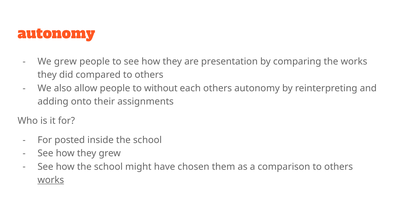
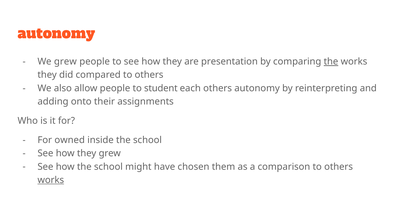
the at (331, 62) underline: none -> present
without: without -> student
posted: posted -> owned
